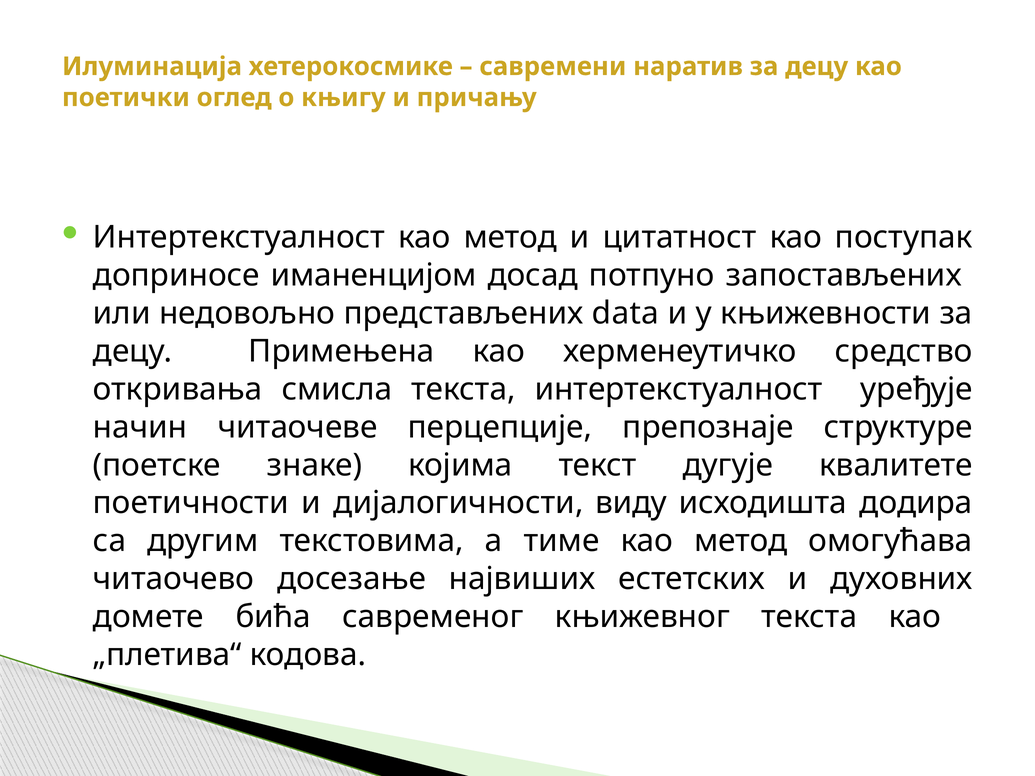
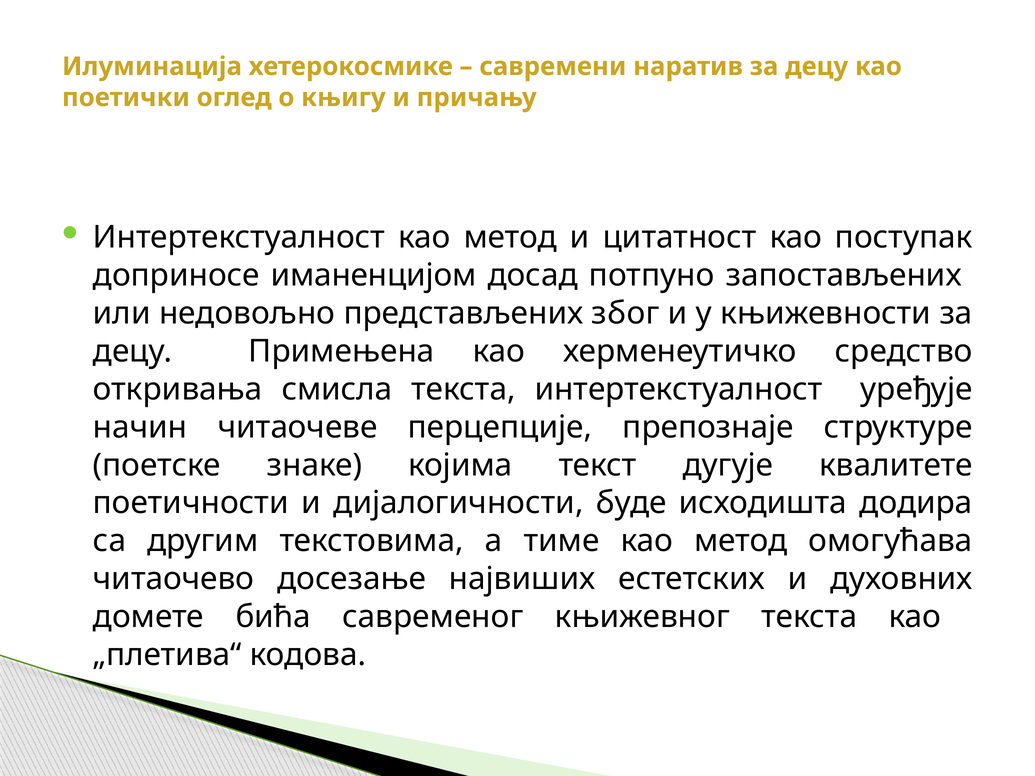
data: data -> због
виду: виду -> буде
